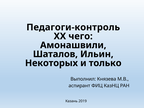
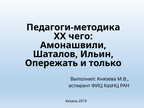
Педагоги-контроль: Педагоги-контроль -> Педагоги-методика
Некоторых: Некоторых -> Опережать
